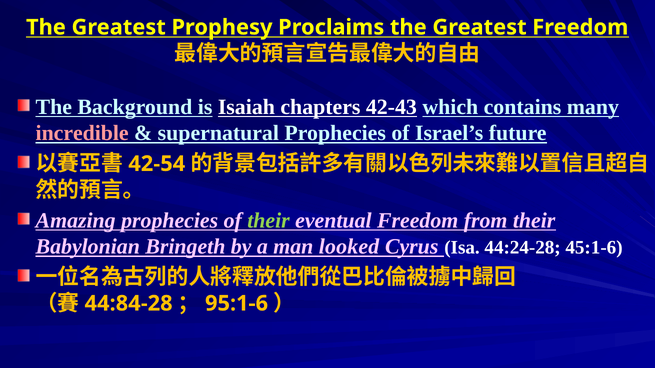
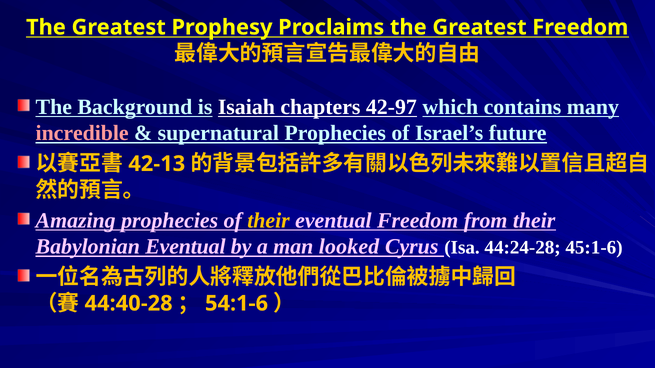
42-43: 42-43 -> 42-97
42-54: 42-54 -> 42-13
their at (268, 221) colour: light green -> yellow
Babylonian Bringeth: Bringeth -> Eventual
44:84-28: 44:84-28 -> 44:40-28
95:1-6: 95:1-6 -> 54:1-6
